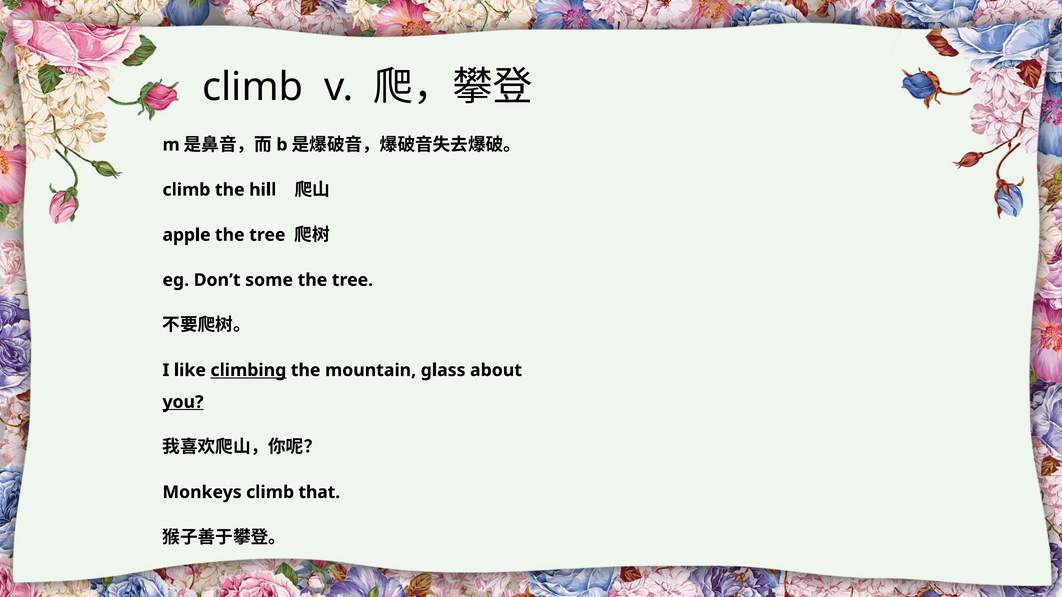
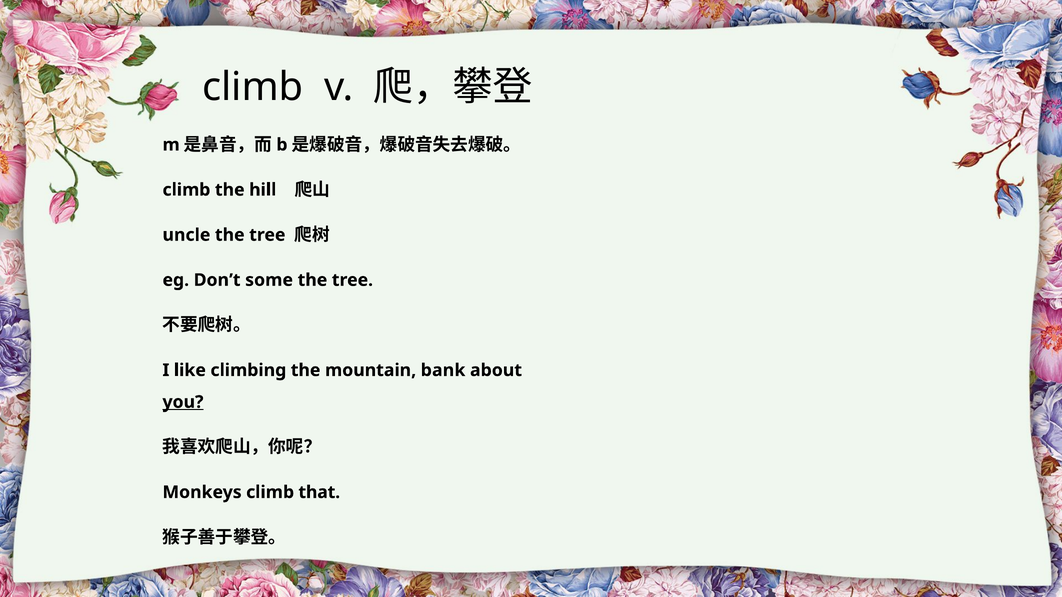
apple: apple -> uncle
climbing underline: present -> none
glass: glass -> bank
